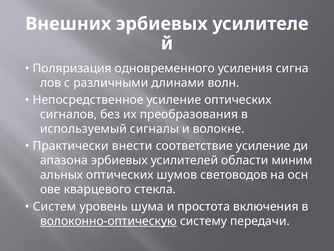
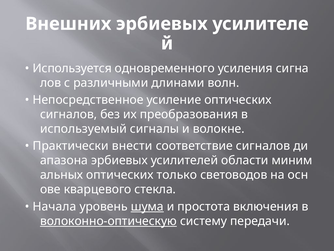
Поляризация: Поляризация -> Используется
соответствие усиление: усиление -> сигналов
шумов: шумов -> только
Систем: Систем -> Начала
шума underline: none -> present
